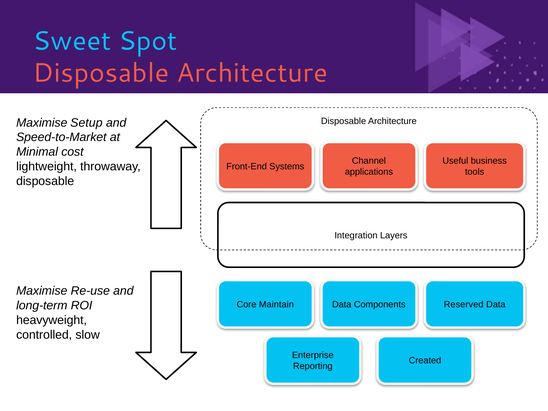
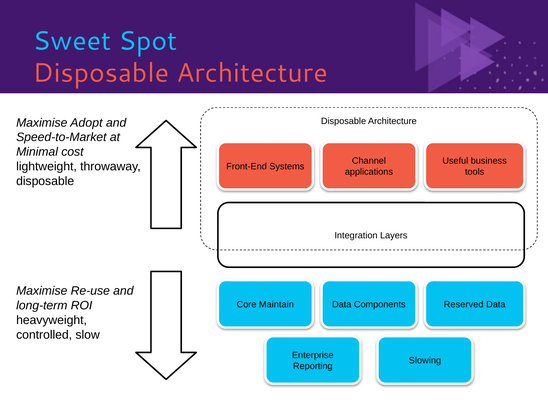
Setup: Setup -> Adopt
Created: Created -> Slowing
